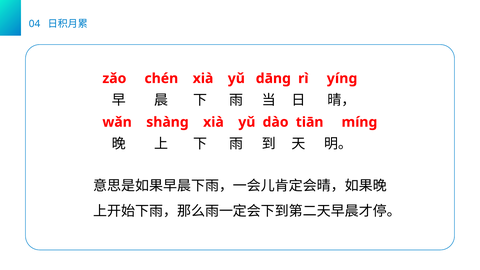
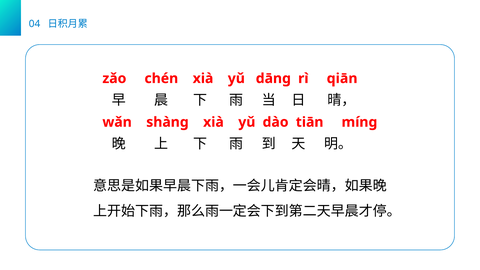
yíng: yíng -> qiān
